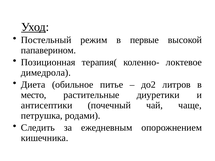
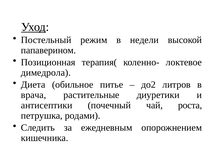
первые: первые -> недели
место: место -> врача
чаще: чаще -> роста
